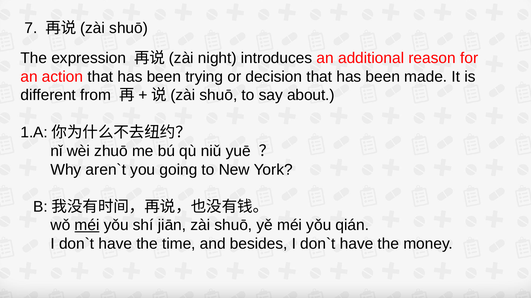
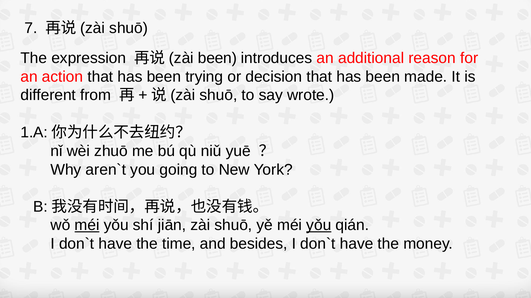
zài night: night -> been
about: about -> wrote
yǒu at (319, 226) underline: none -> present
